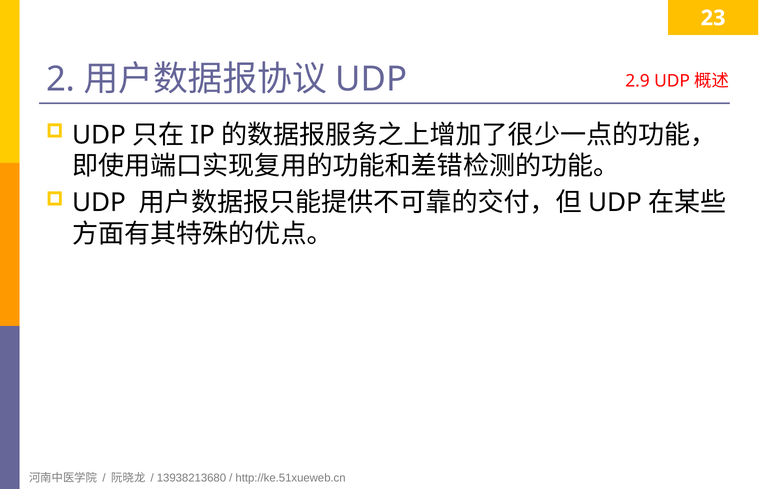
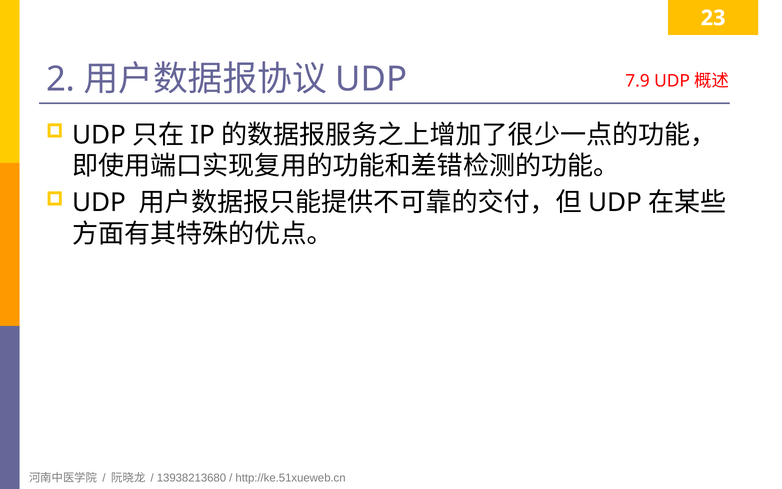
2.9: 2.9 -> 7.9
